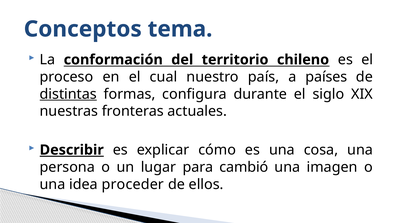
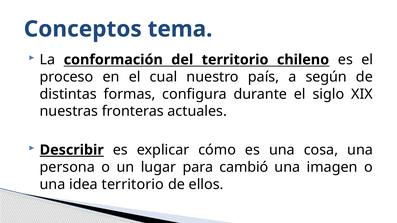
países: países -> según
distintas underline: present -> none
idea proceder: proceder -> territorio
